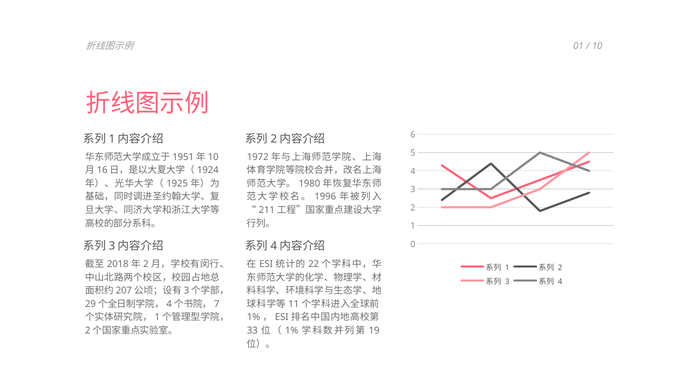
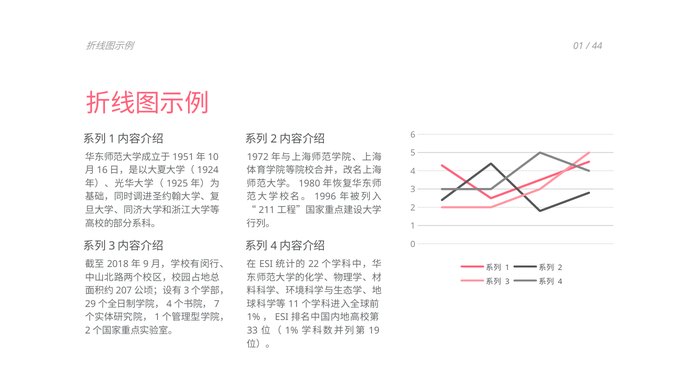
10: 10 -> 44
2 at (146, 264): 2 -> 9
